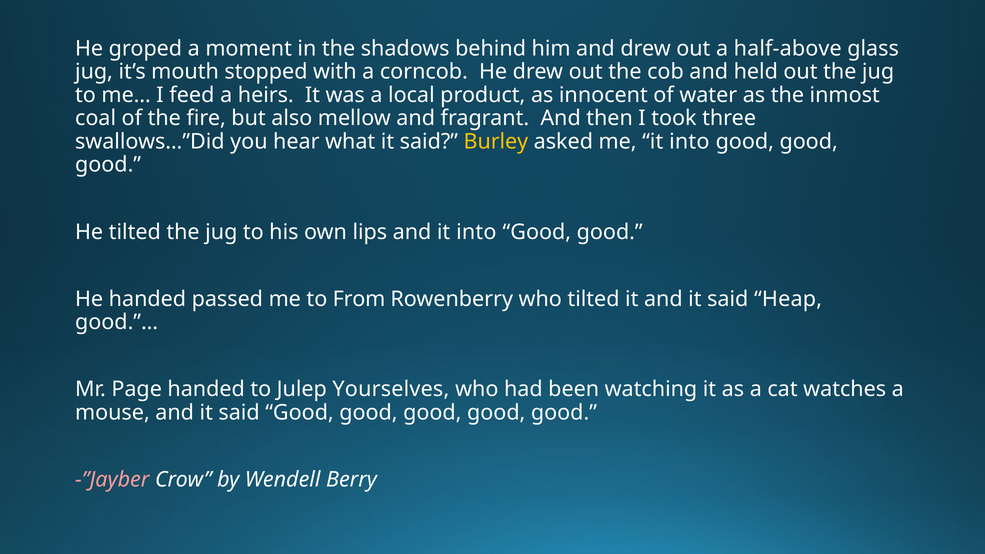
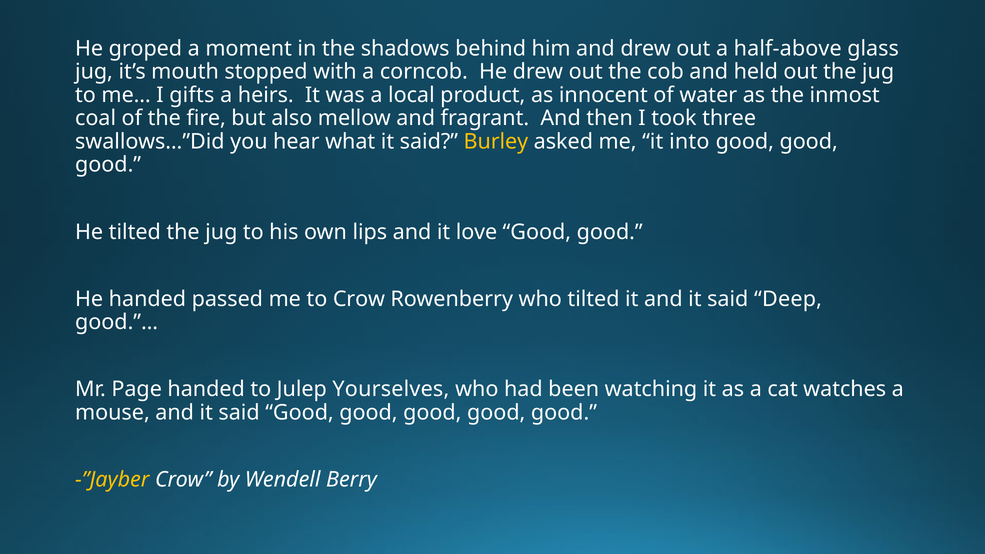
feed: feed -> gifts
and it into: into -> love
to From: From -> Crow
Heap: Heap -> Deep
-”Jayber colour: pink -> yellow
